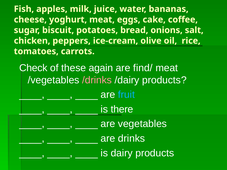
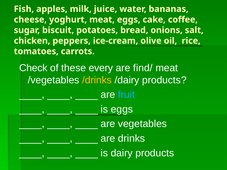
again: again -> every
/drinks colour: pink -> yellow
is there: there -> eggs
